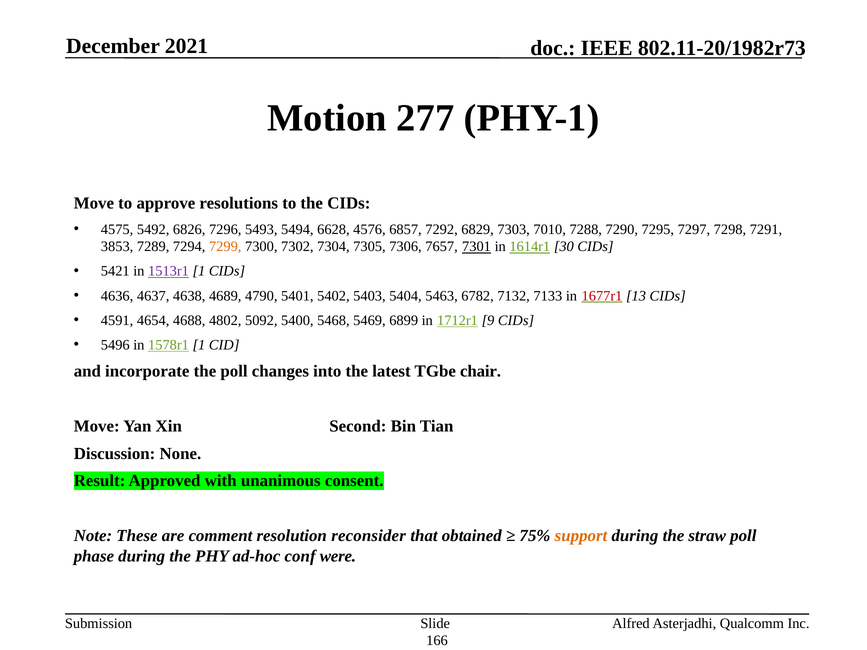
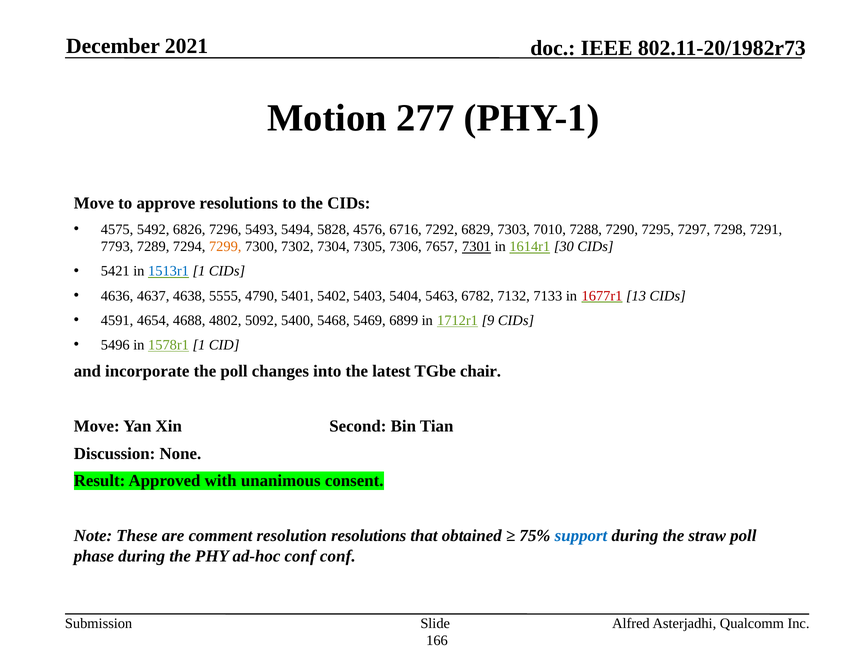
6628: 6628 -> 5828
6857: 6857 -> 6716
3853: 3853 -> 7793
1513r1 colour: purple -> blue
4689: 4689 -> 5555
resolution reconsider: reconsider -> resolutions
support colour: orange -> blue
conf were: were -> conf
